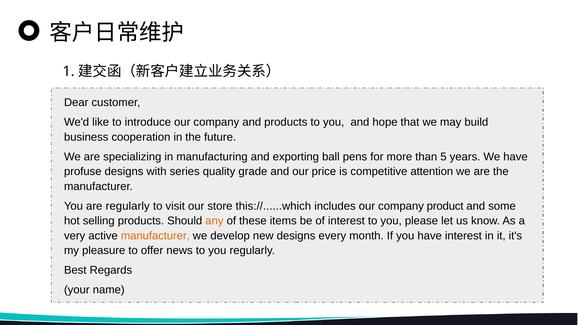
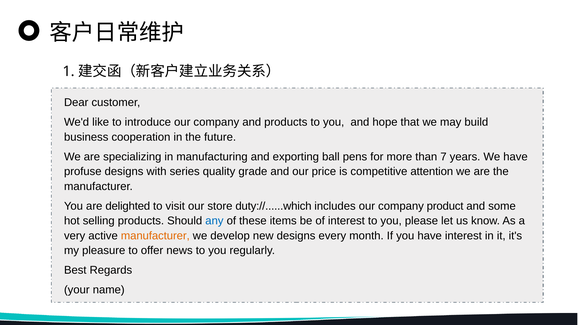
5: 5 -> 7
are regularly: regularly -> delighted
this://......which: this://......which -> duty://......which
any colour: orange -> blue
